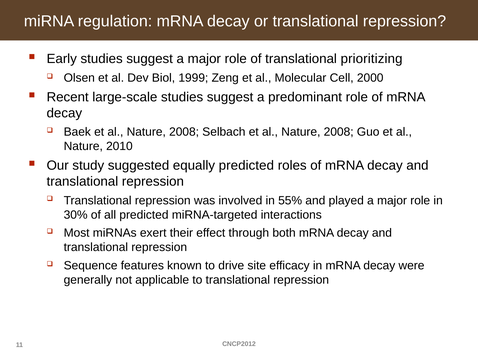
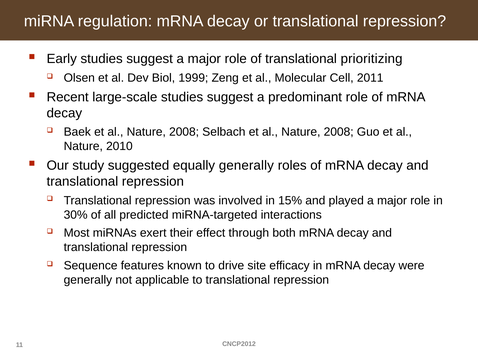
2000: 2000 -> 2011
equally predicted: predicted -> generally
55%: 55% -> 15%
